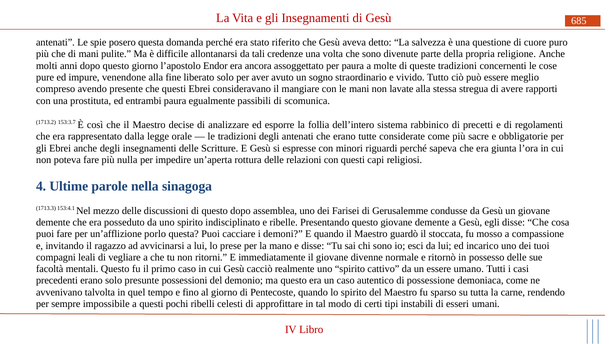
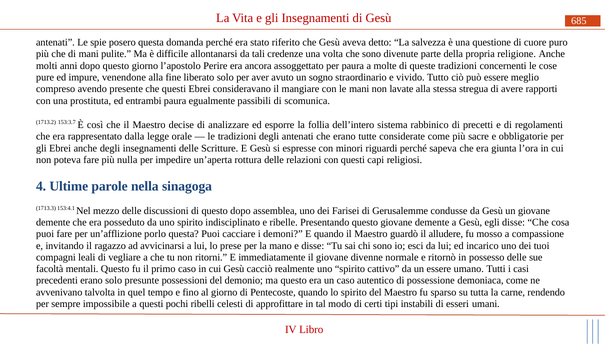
Endor: Endor -> Perire
stoccata: stoccata -> alludere
